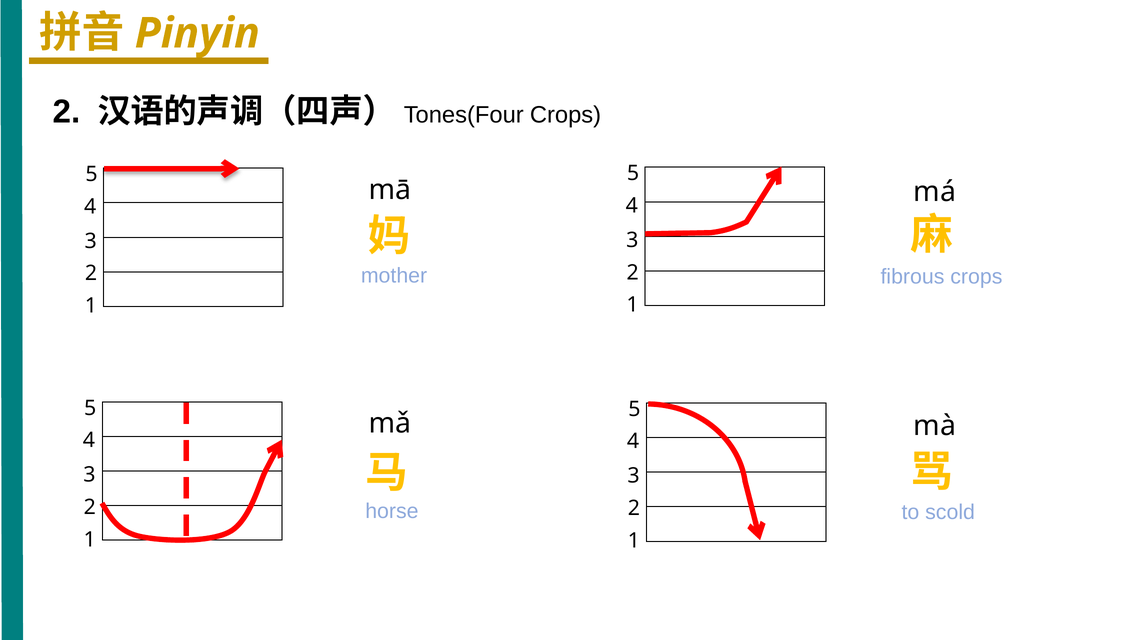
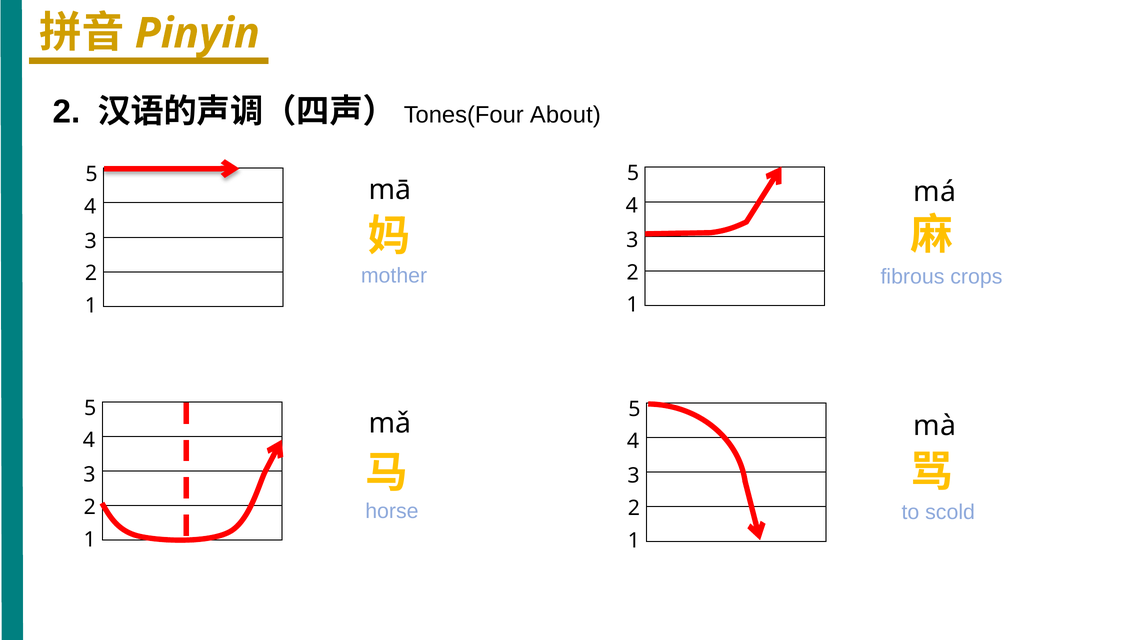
Crops at (566, 115): Crops -> About
